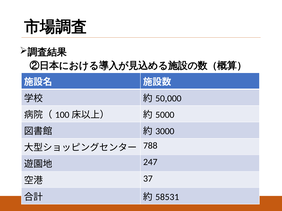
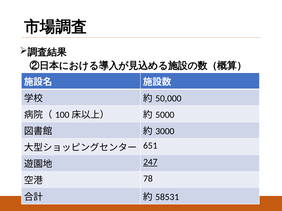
788: 788 -> 651
247 underline: none -> present
37: 37 -> 78
